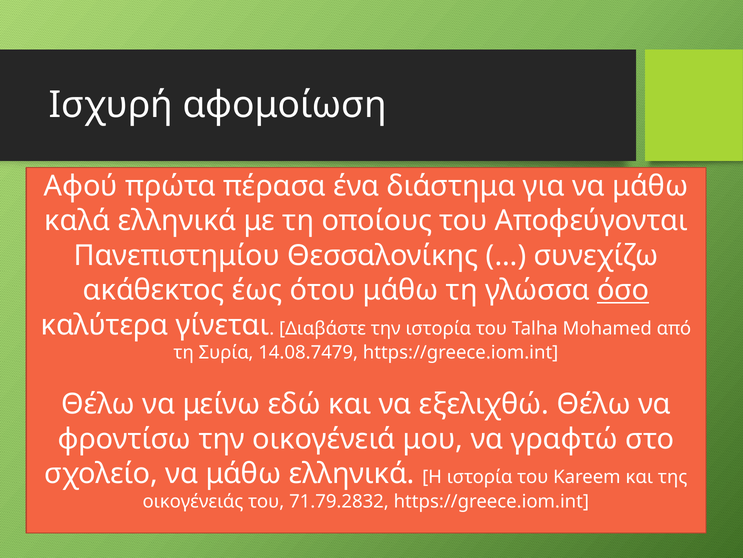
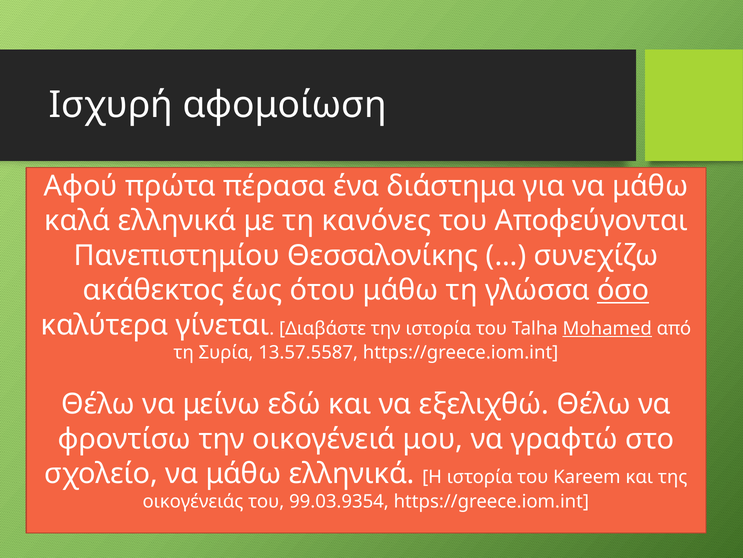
οποίους: οποίους -> κανόνες
Mohamed underline: none -> present
14.08.7479: 14.08.7479 -> 13.57.5587
71.79.2832: 71.79.2832 -> 99.03.9354
